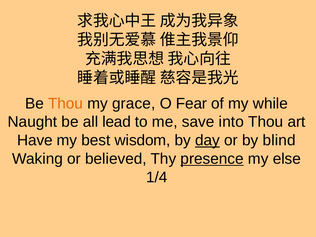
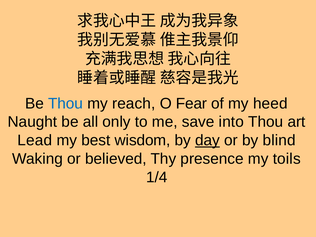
Thou at (66, 103) colour: orange -> blue
grace: grace -> reach
while: while -> heed
lead: lead -> only
Have: Have -> Lead
presence underline: present -> none
else: else -> toils
